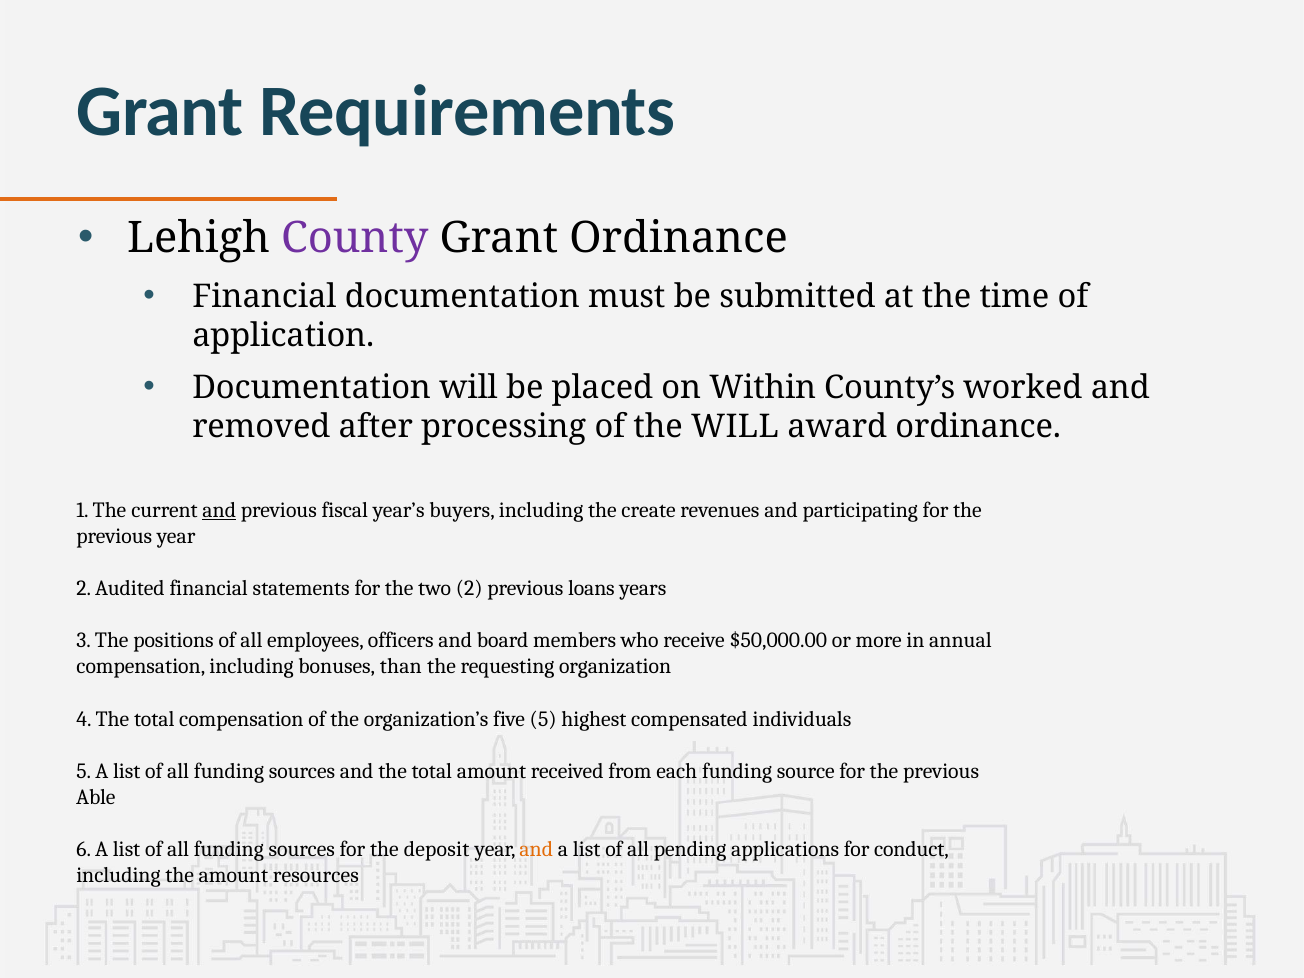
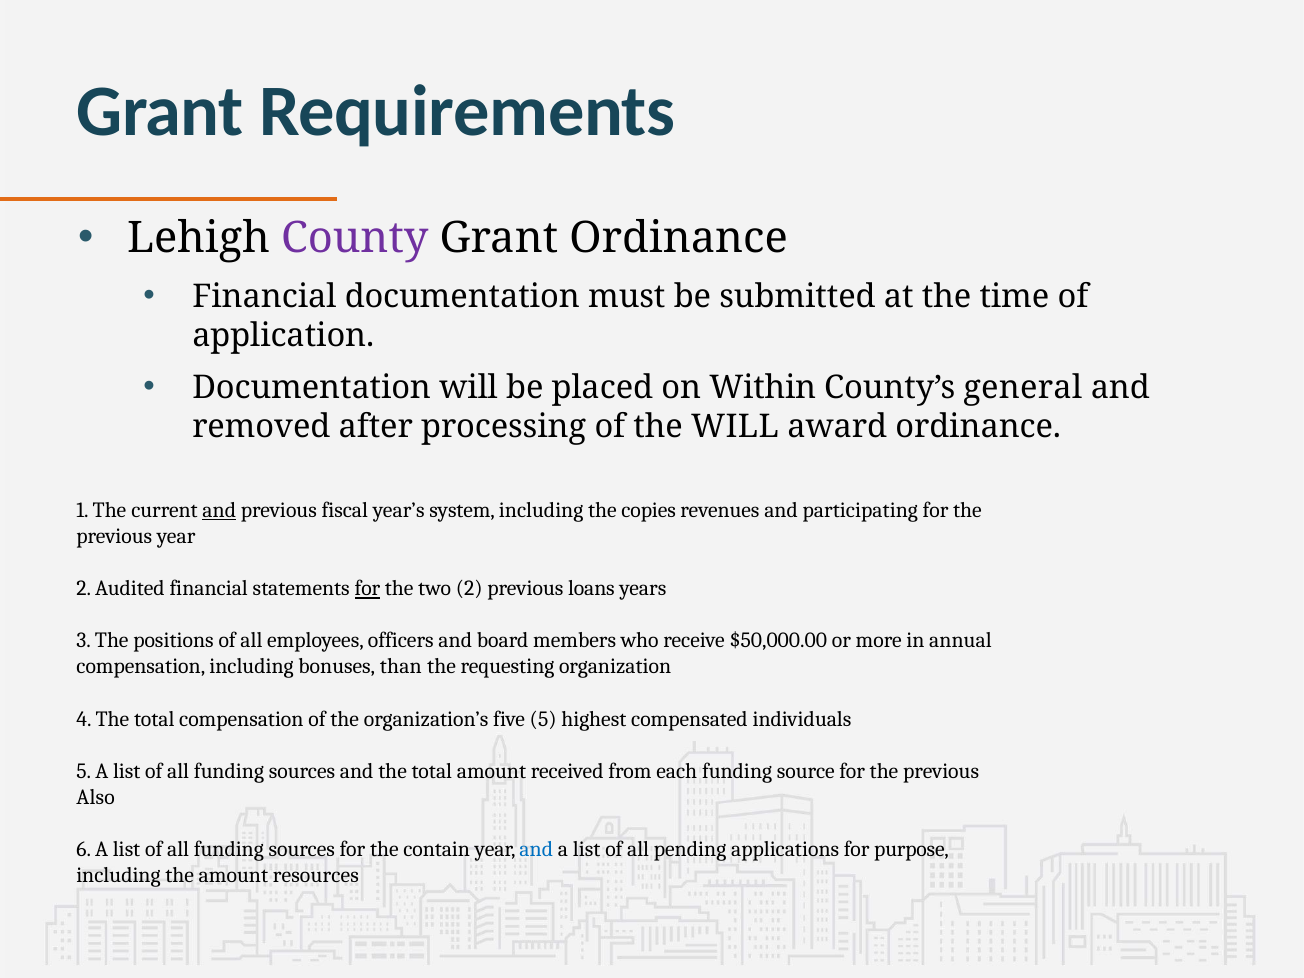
worked: worked -> general
buyers: buyers -> system
create: create -> copies
for at (367, 589) underline: none -> present
Able: Able -> Also
deposit: deposit -> contain
and at (536, 849) colour: orange -> blue
conduct: conduct -> purpose
